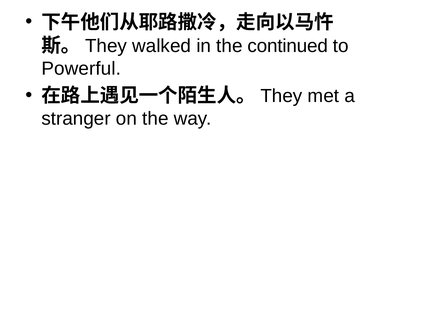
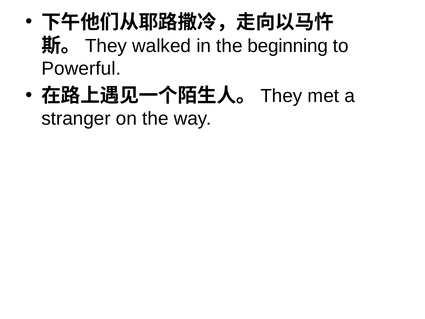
continued: continued -> beginning
